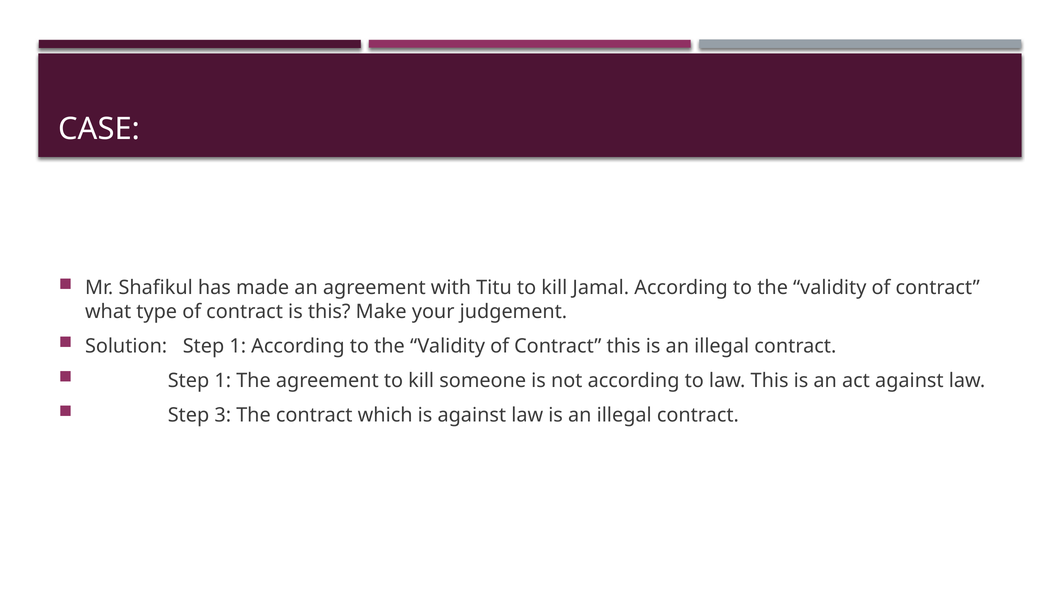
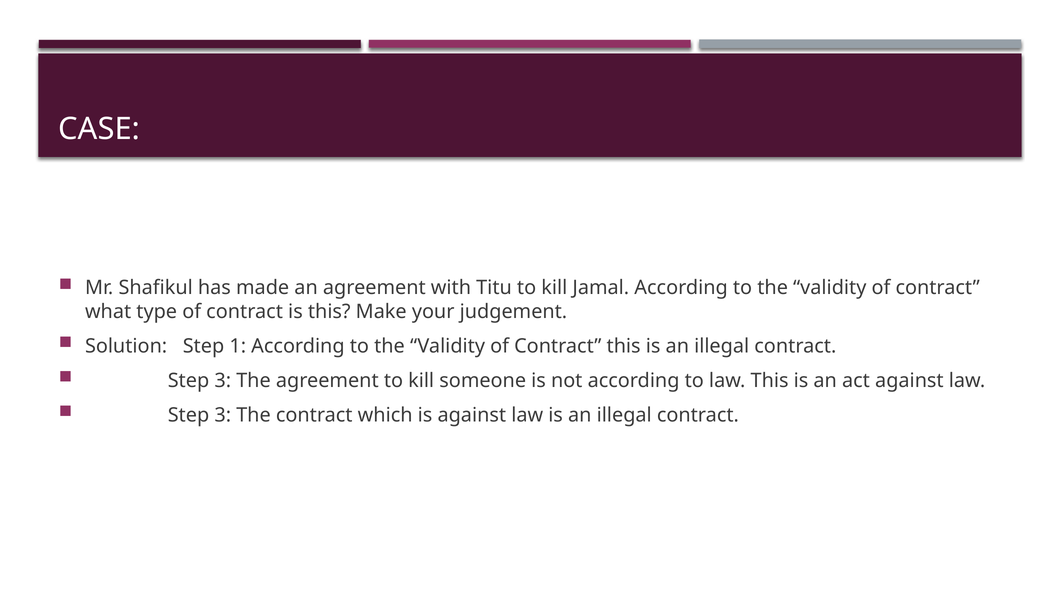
1 at (223, 380): 1 -> 3
